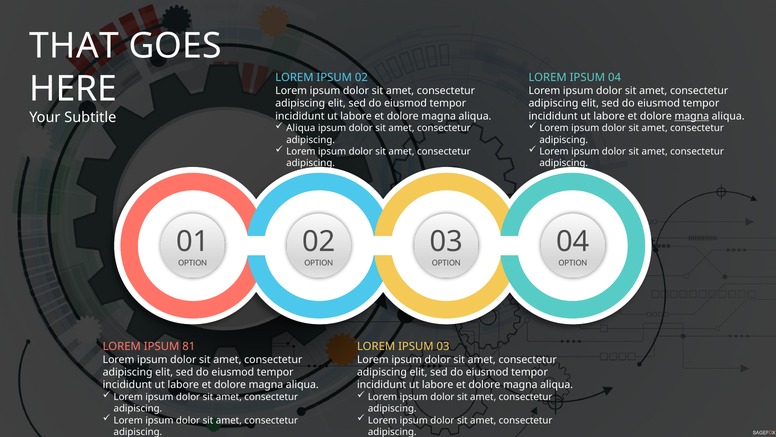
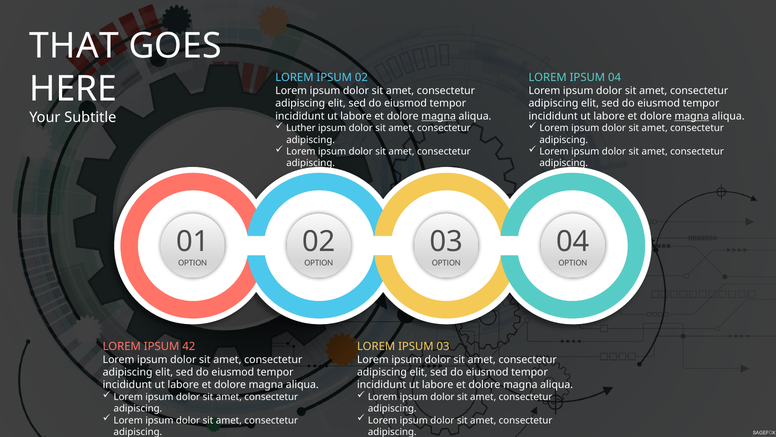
magna at (439, 116) underline: none -> present
Aliqua at (301, 128): Aliqua -> Luther
81: 81 -> 42
